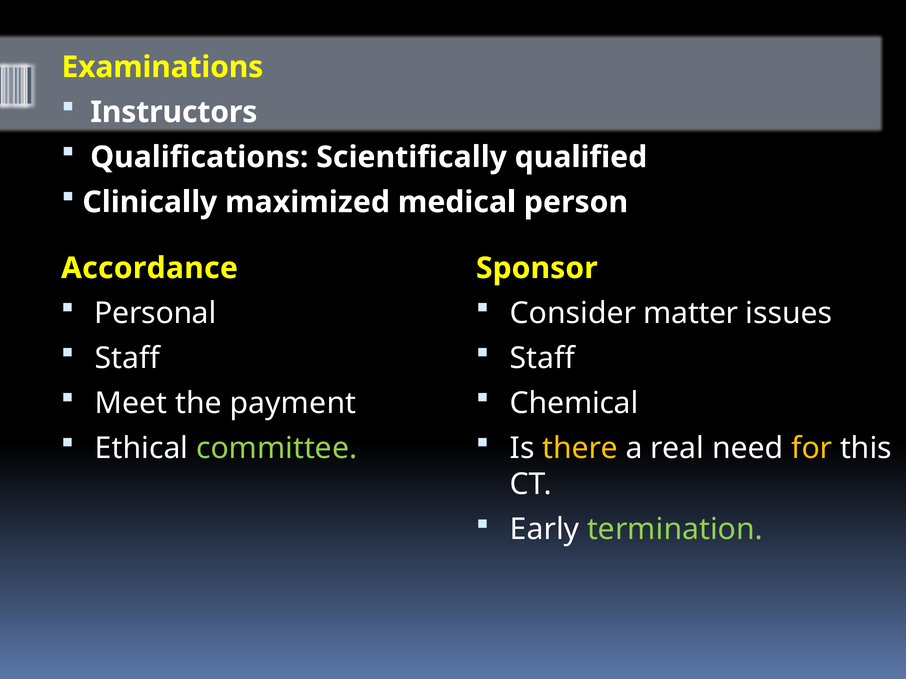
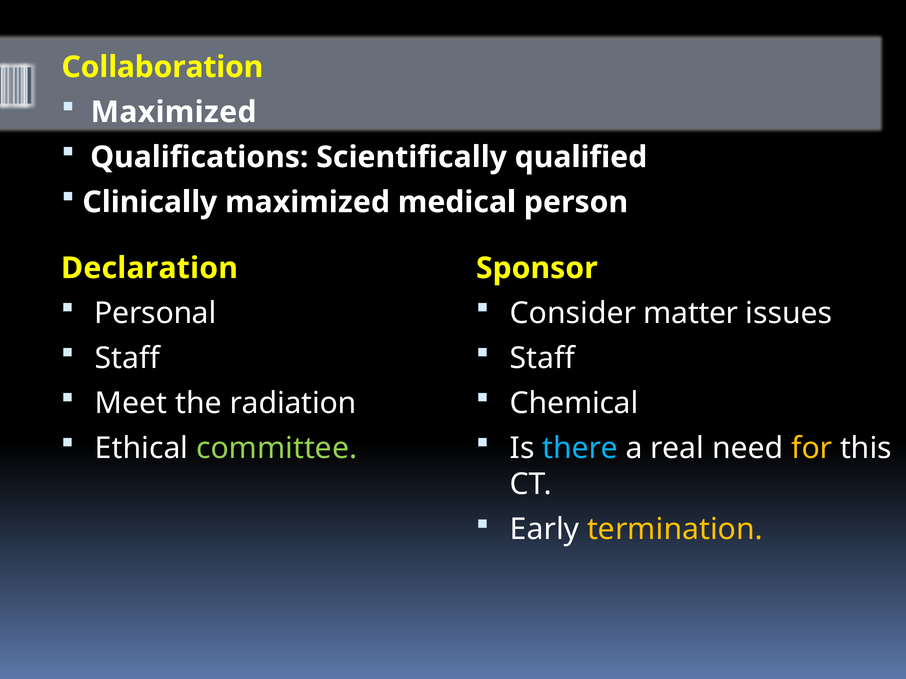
Examinations: Examinations -> Collaboration
Instructors at (174, 112): Instructors -> Maximized
Accordance: Accordance -> Declaration
payment: payment -> radiation
there colour: yellow -> light blue
termination colour: light green -> yellow
